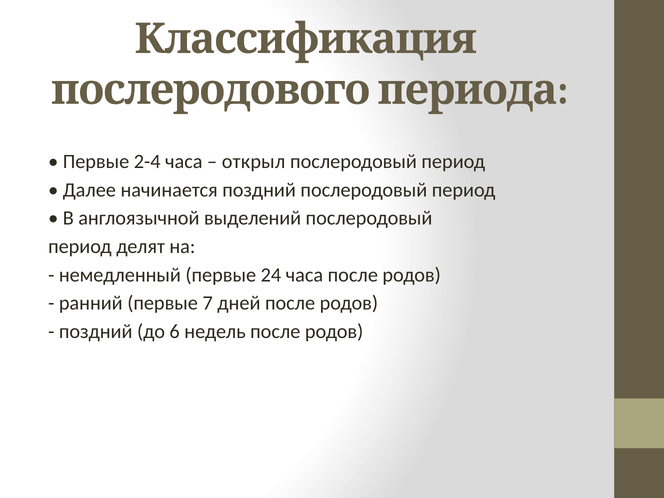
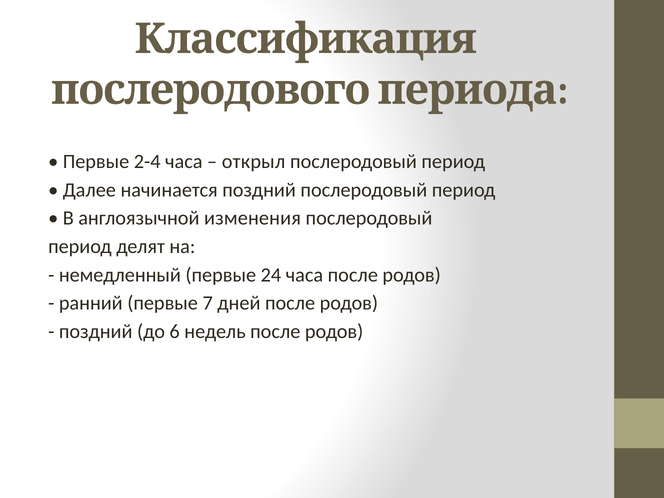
выделений: выделений -> изменения
